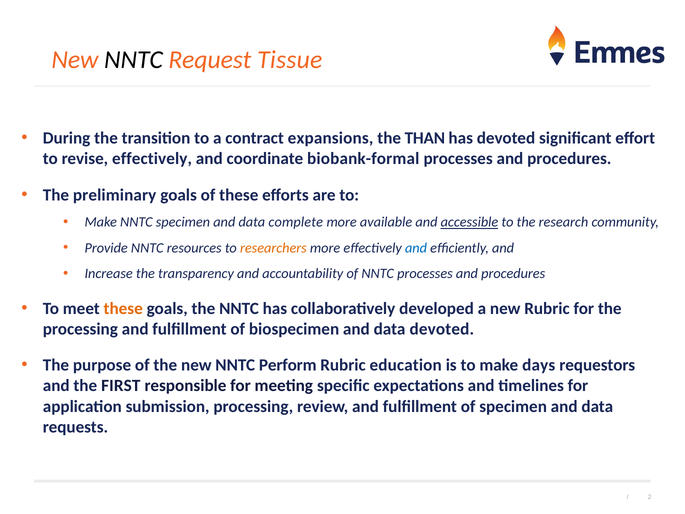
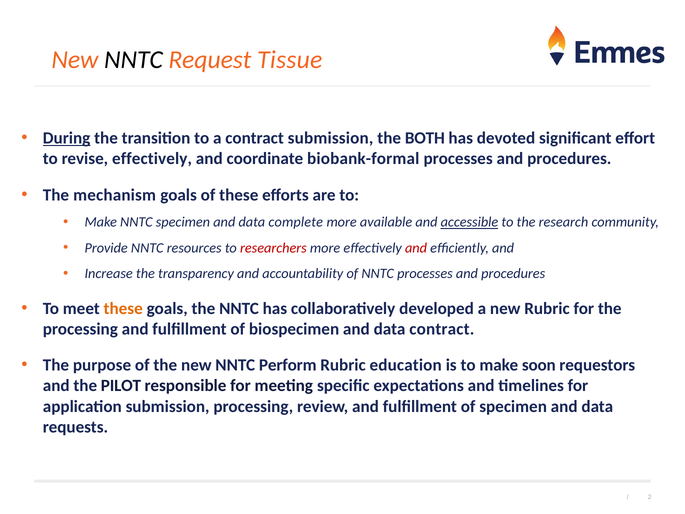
During underline: none -> present
contract expansions: expansions -> submission
THAN: THAN -> BOTH
preliminary: preliminary -> mechanism
researchers colour: orange -> red
and at (416, 248) colour: blue -> red
data devoted: devoted -> contract
days: days -> soon
FIRST: FIRST -> PILOT
